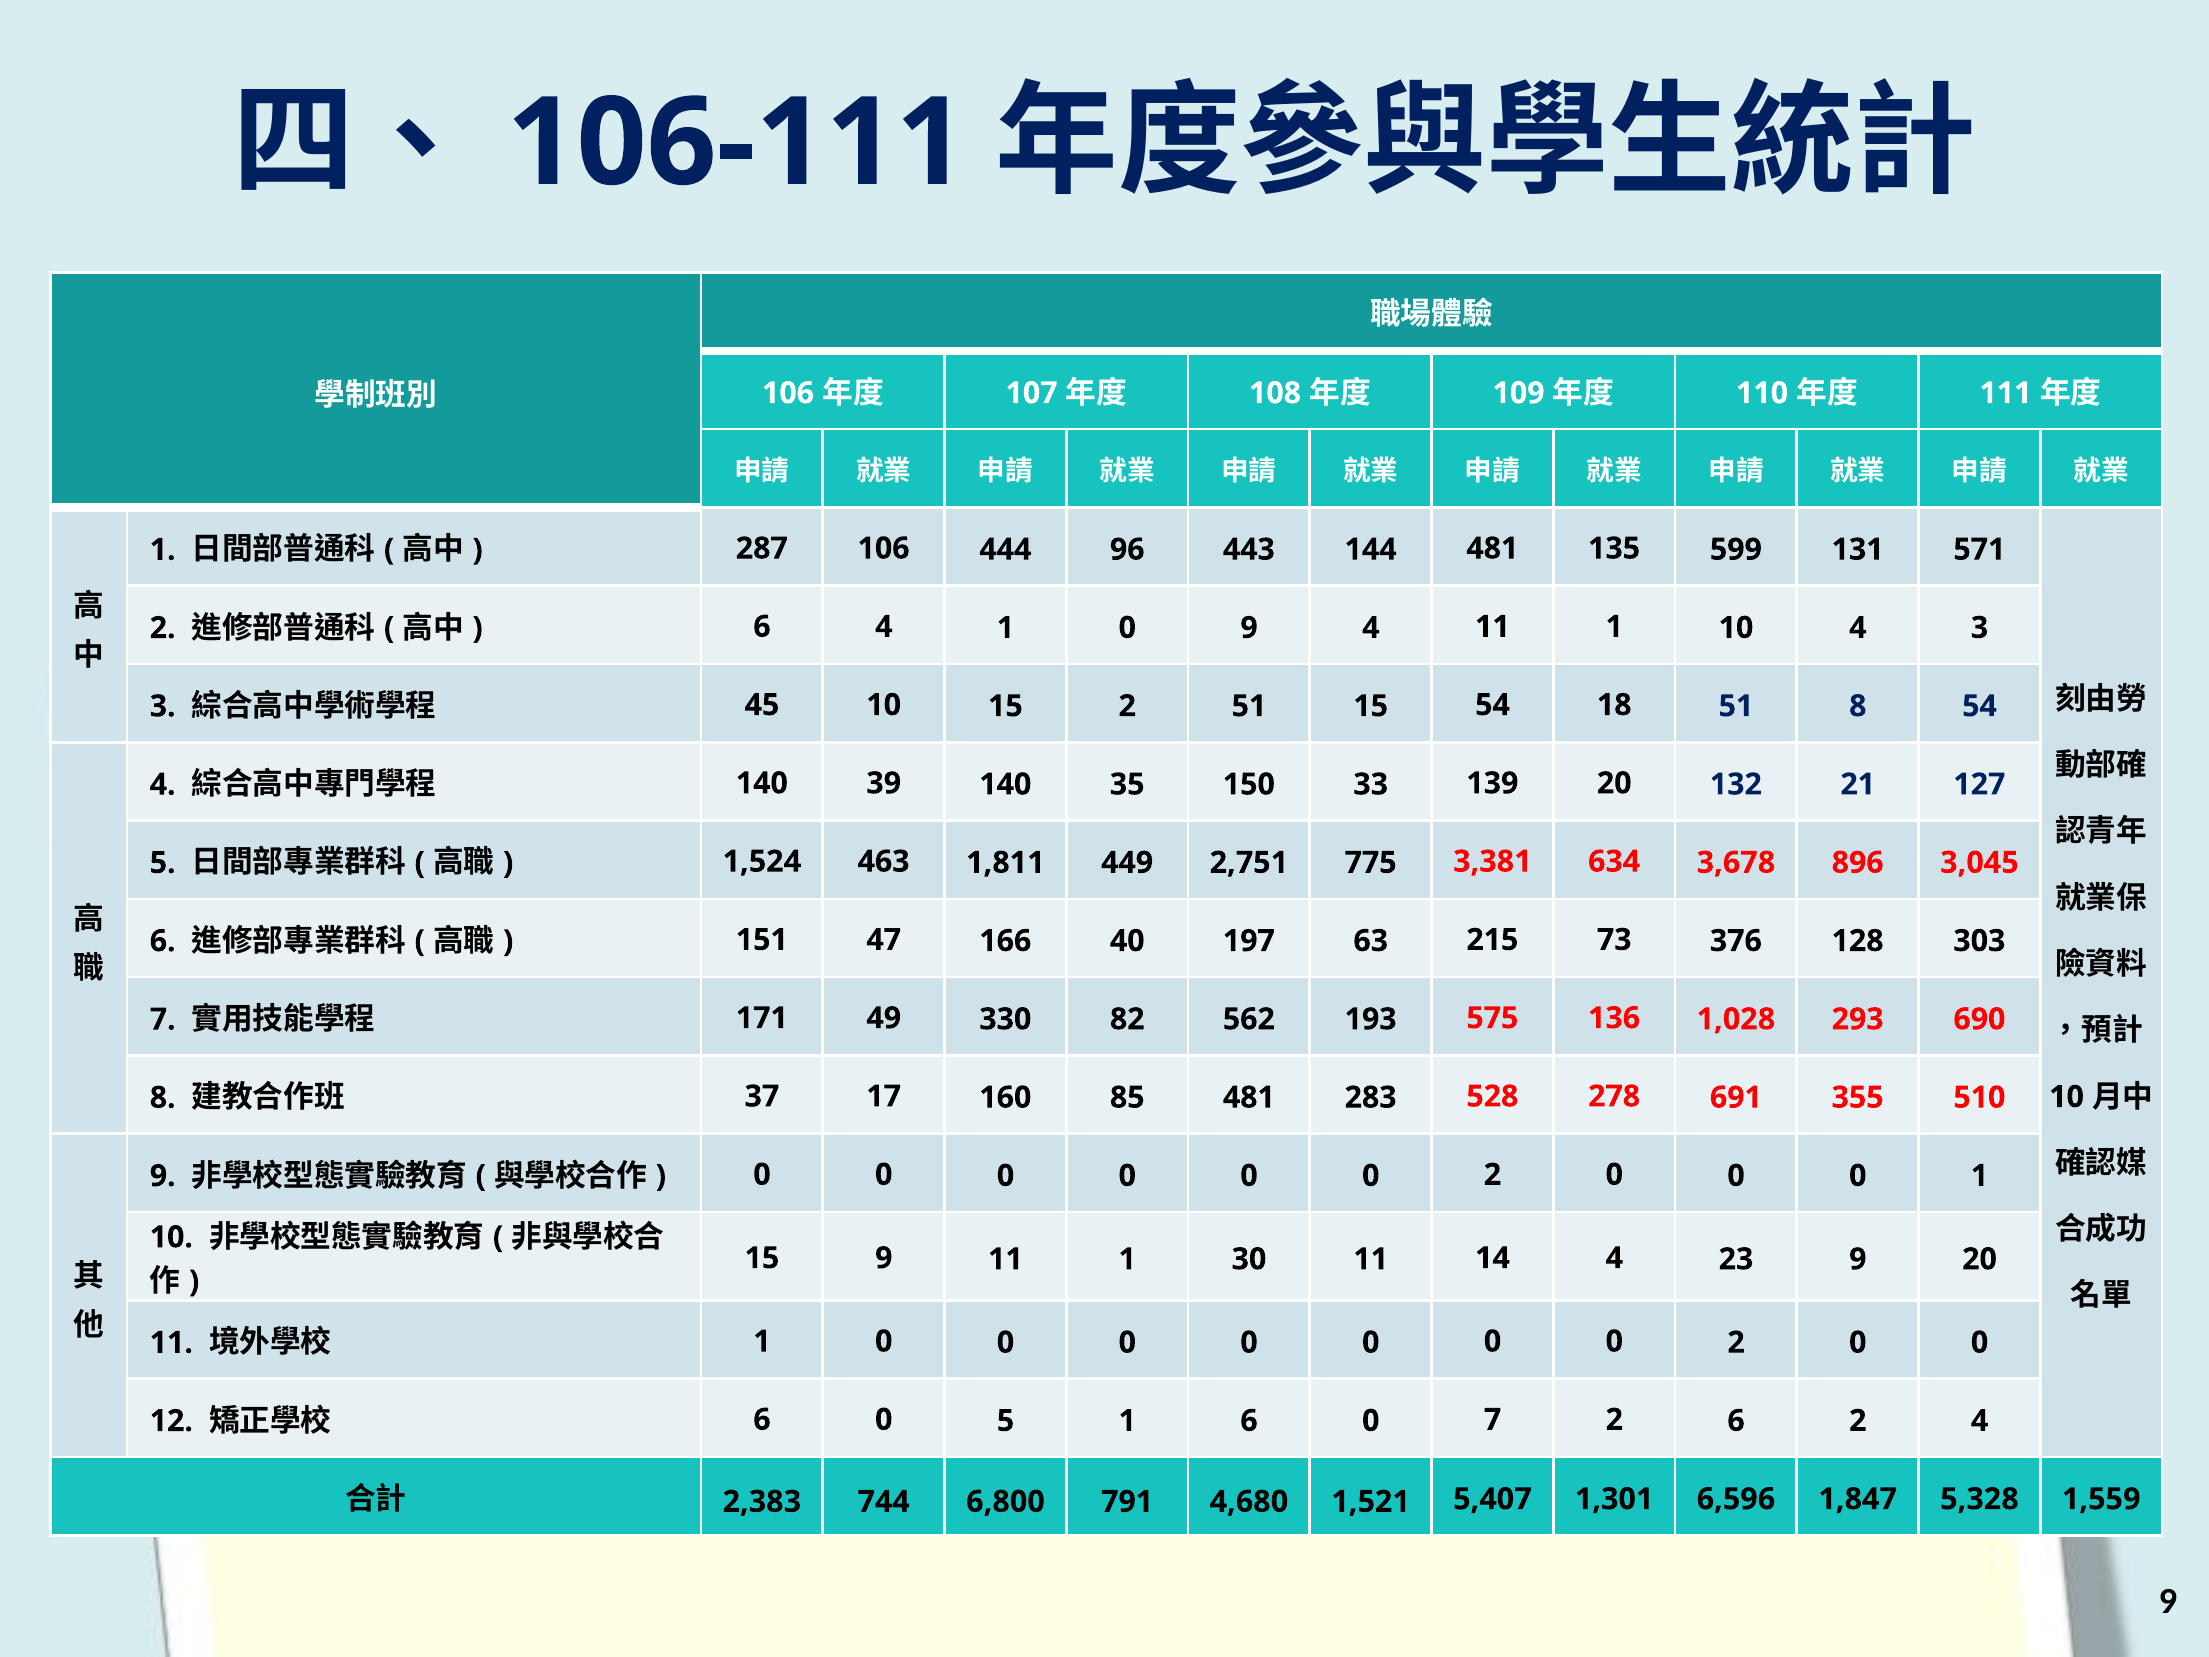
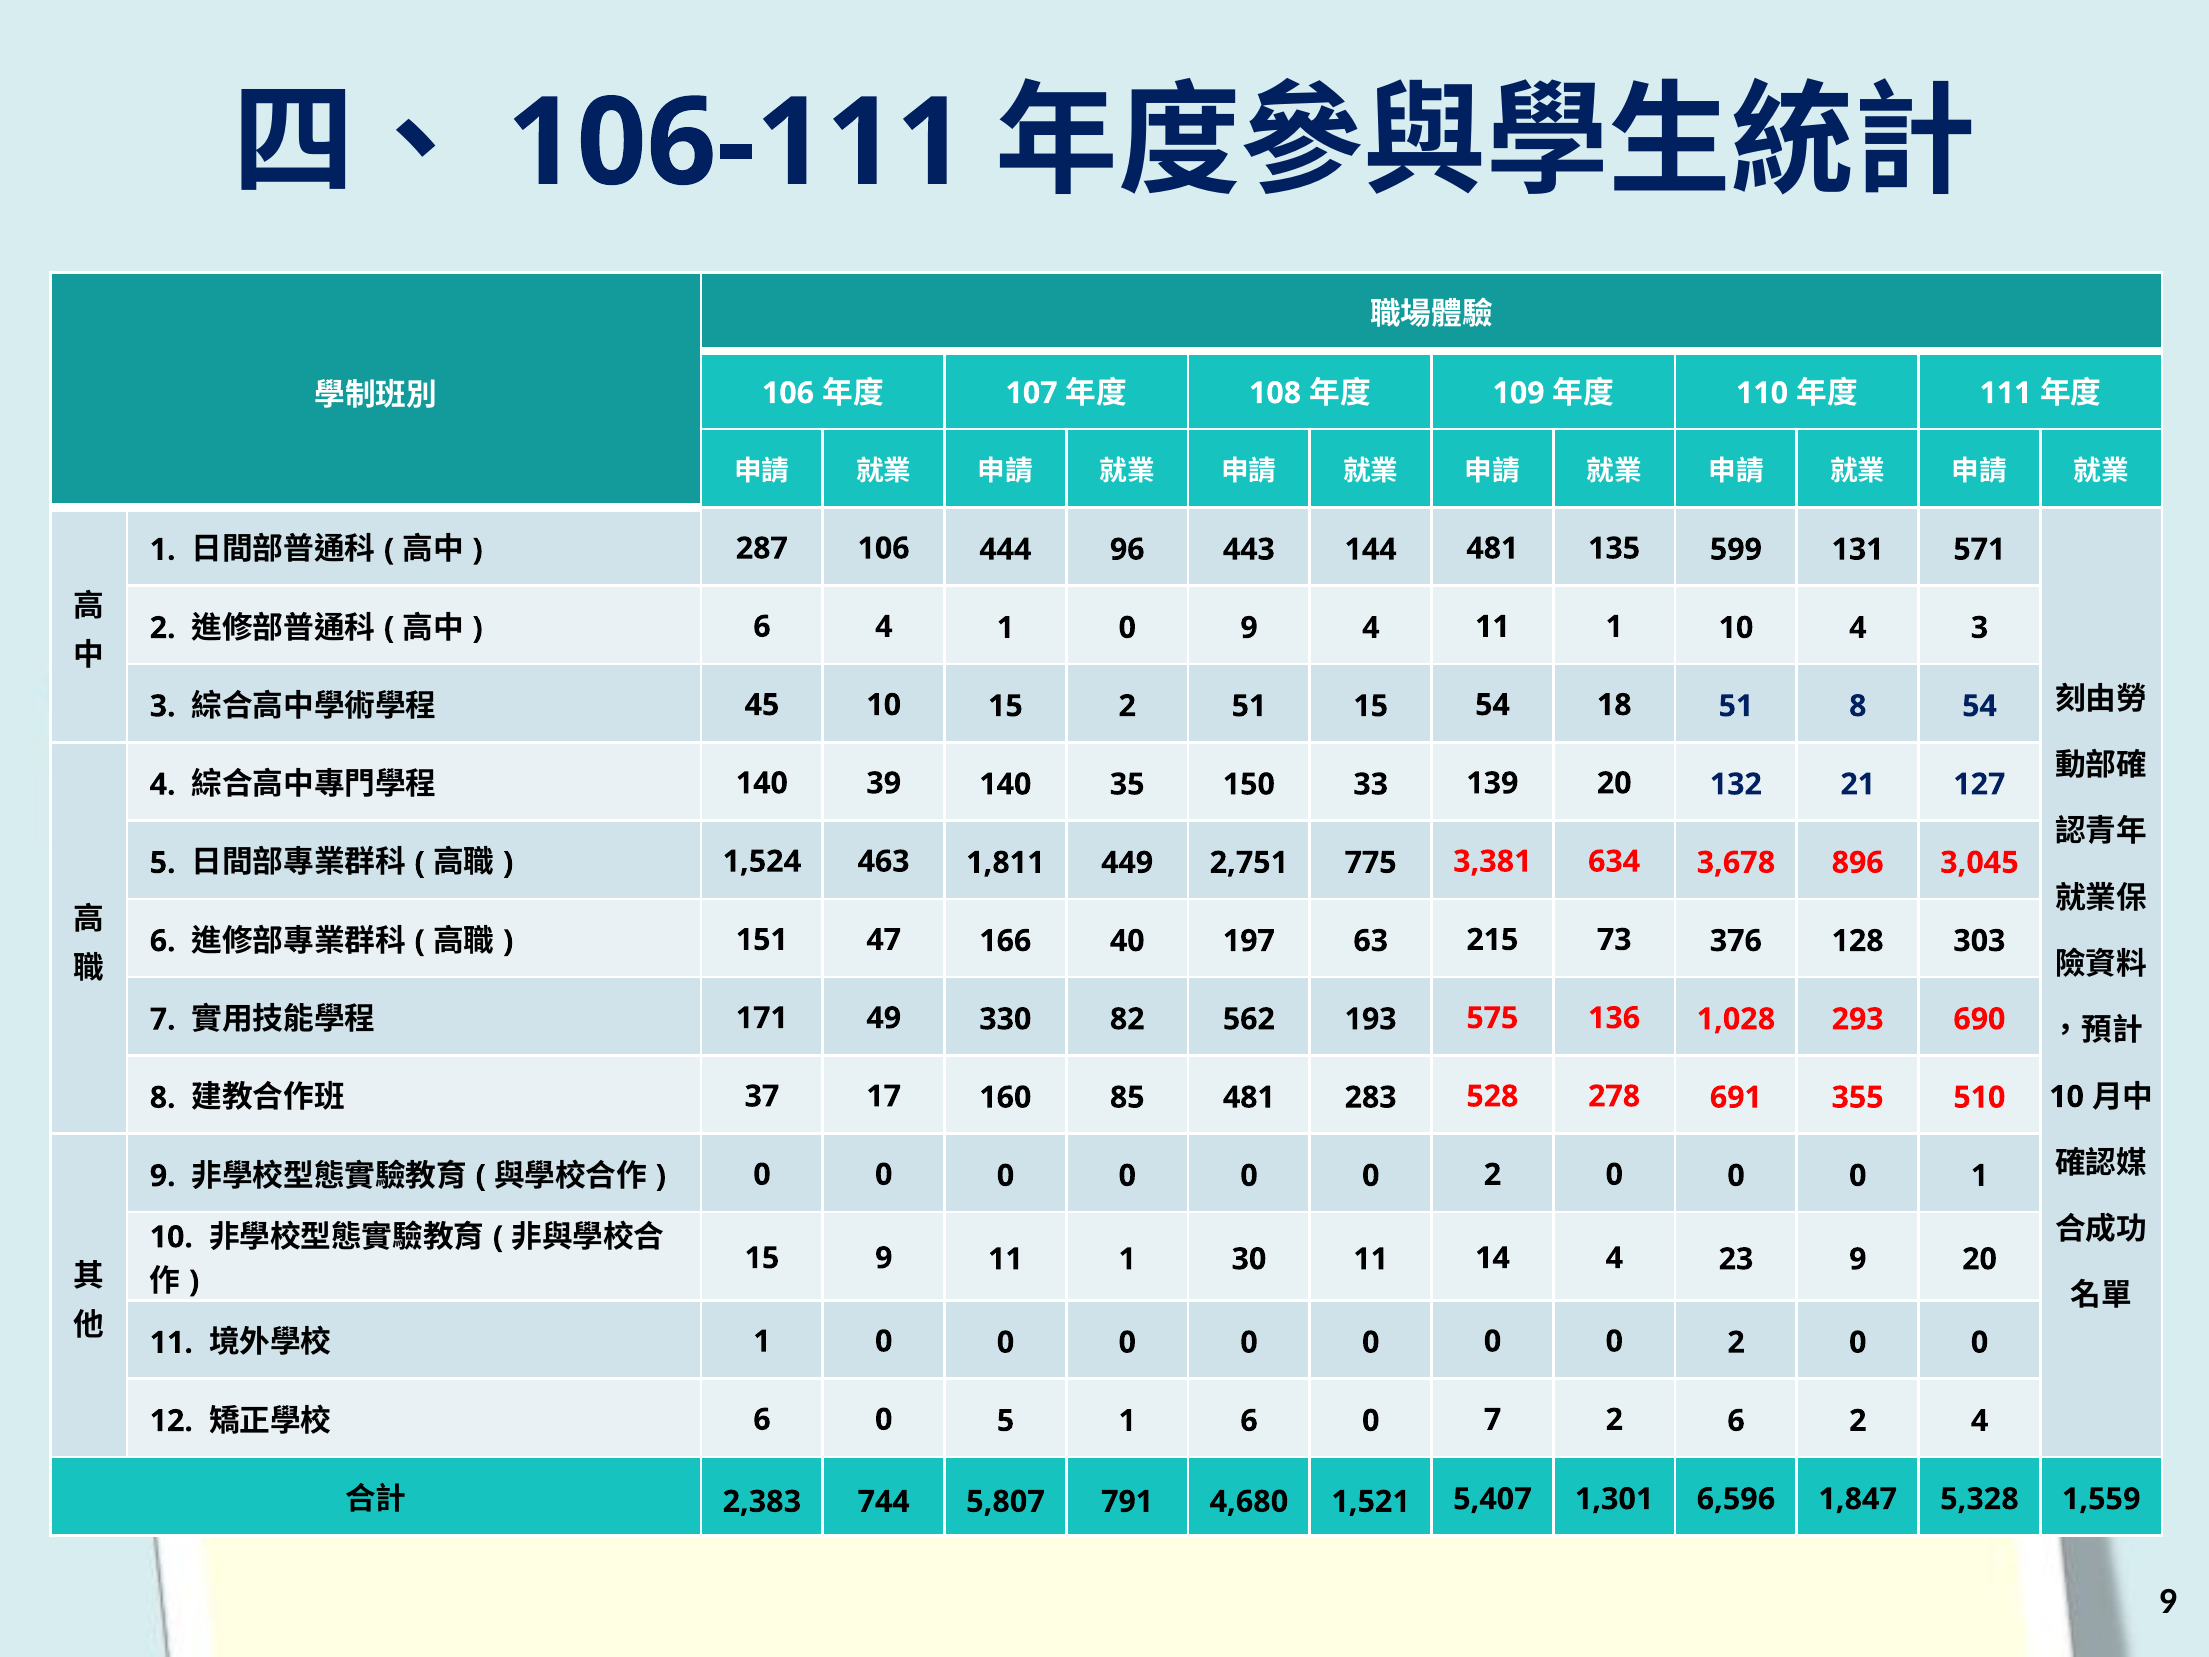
6,800: 6,800 -> 5,807
